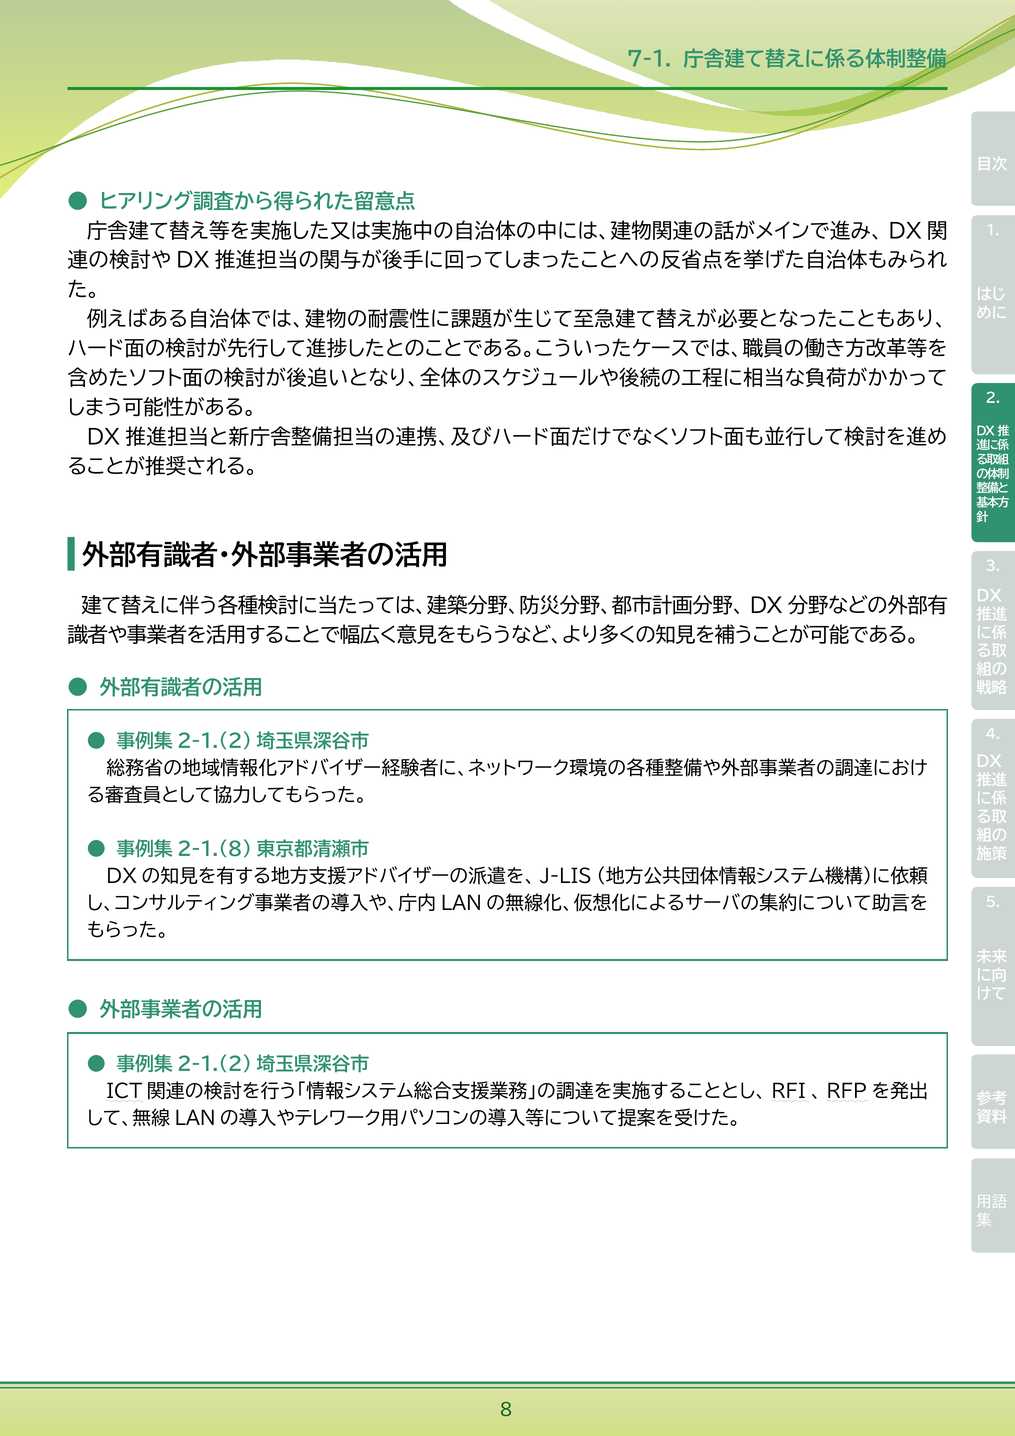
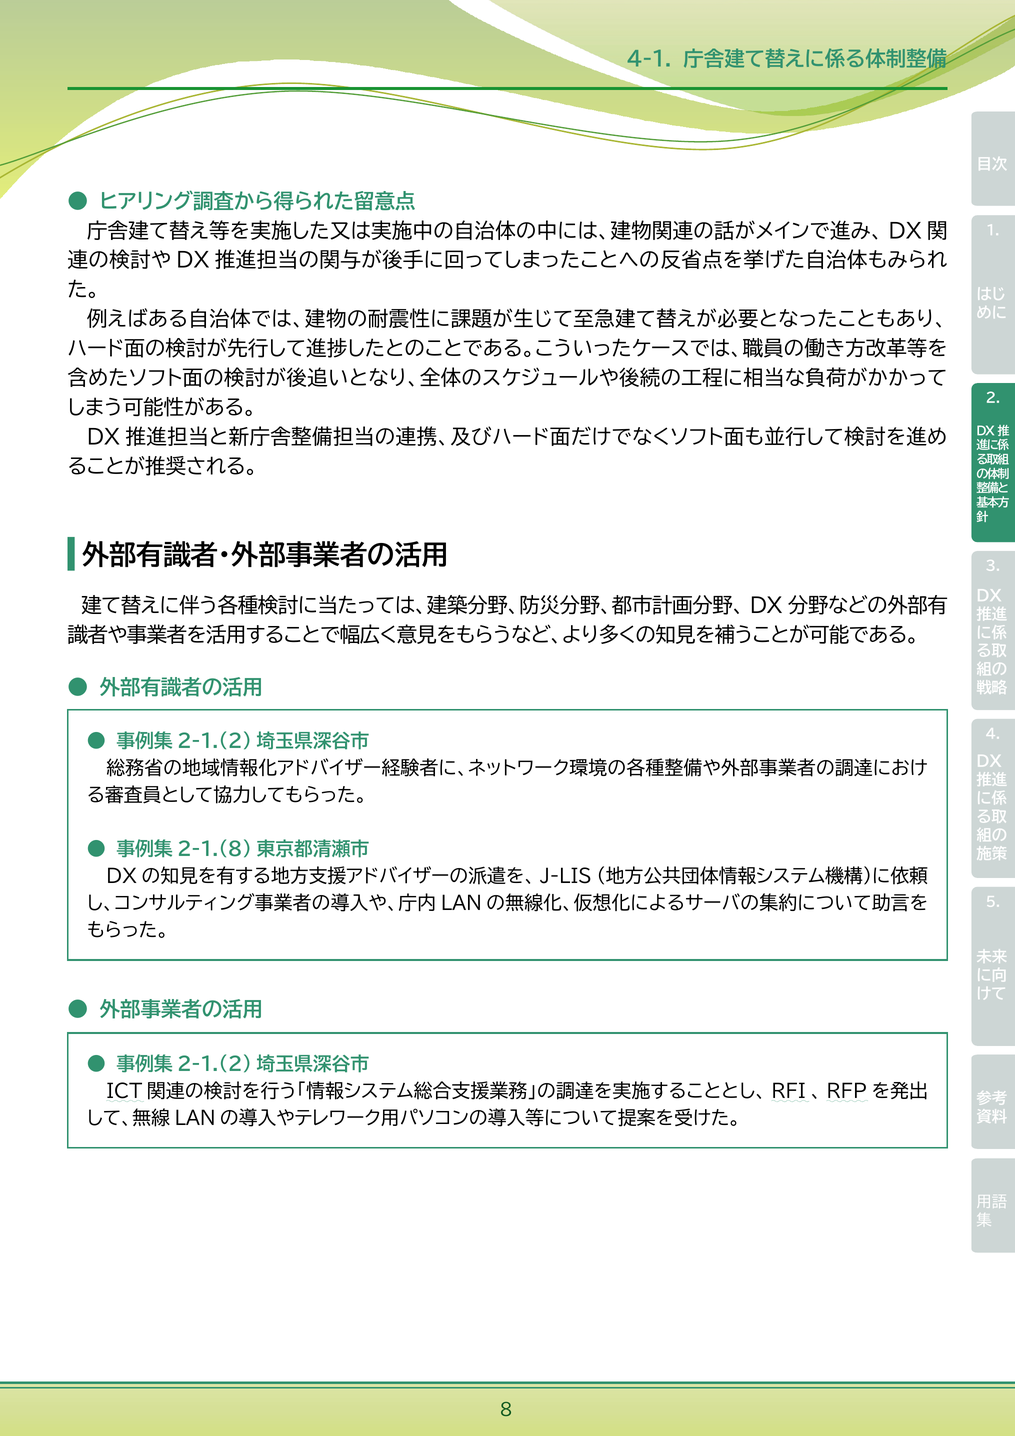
7-1: 7-1 -> 4-1
